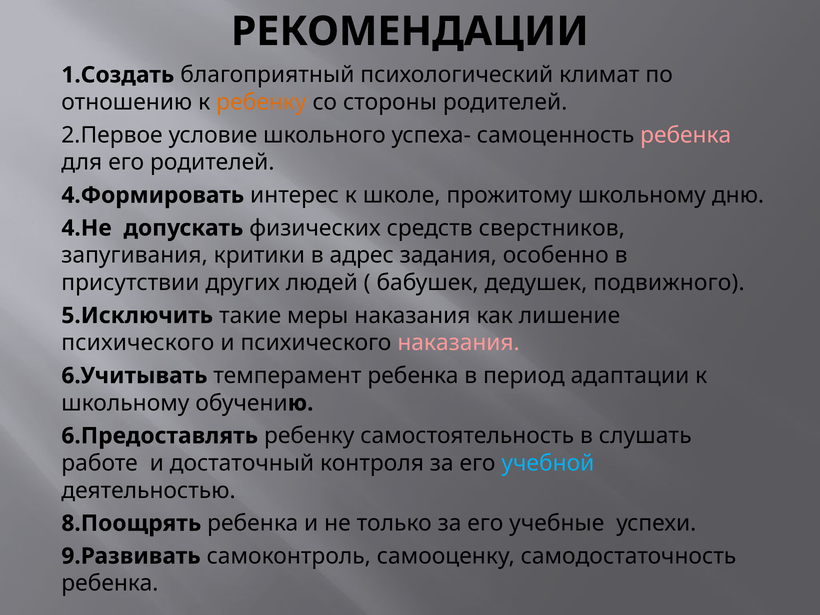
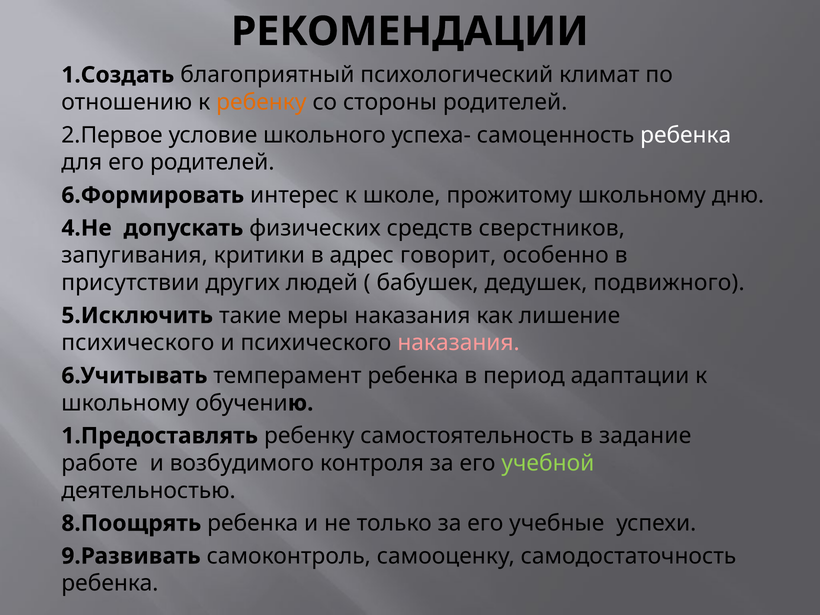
ребенка at (686, 135) colour: pink -> white
4.Формировать: 4.Формировать -> 6.Формировать
задания: задания -> говорит
6.Предоставлять: 6.Предоставлять -> 1.Предоставлять
слушать: слушать -> задание
достаточный: достаточный -> возбудимого
учебной colour: light blue -> light green
